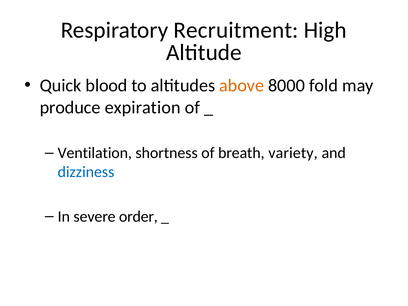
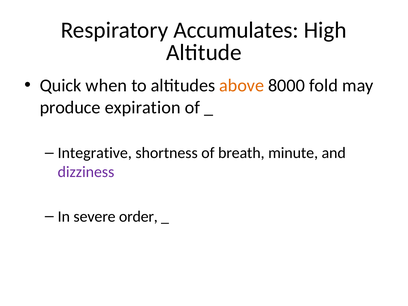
Recruitment: Recruitment -> Accumulates
blood: blood -> when
Ventilation: Ventilation -> Integrative
variety: variety -> minute
dizziness colour: blue -> purple
